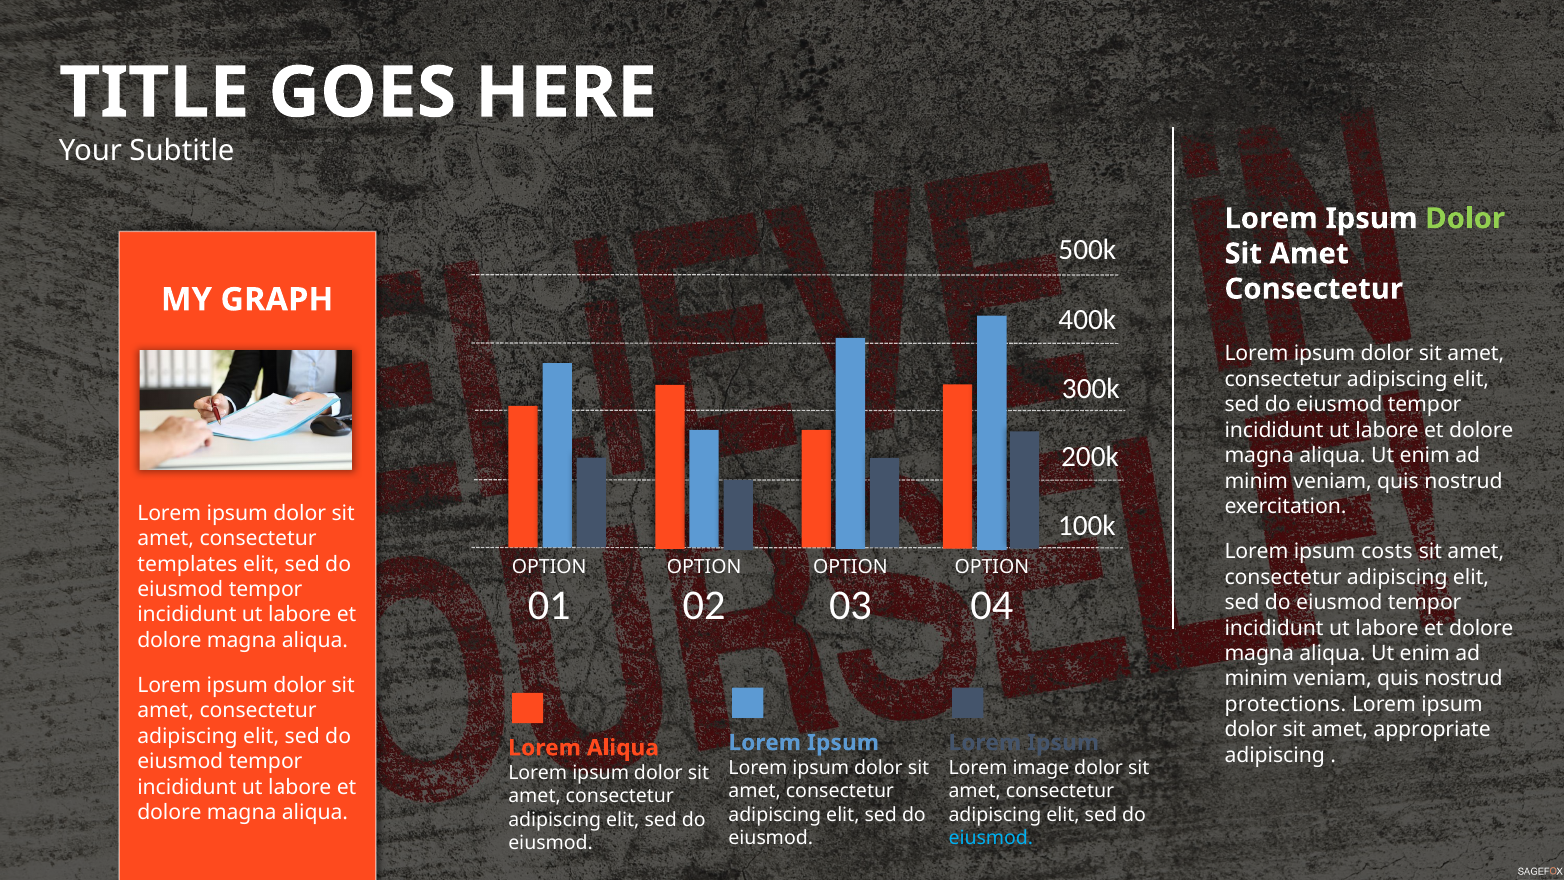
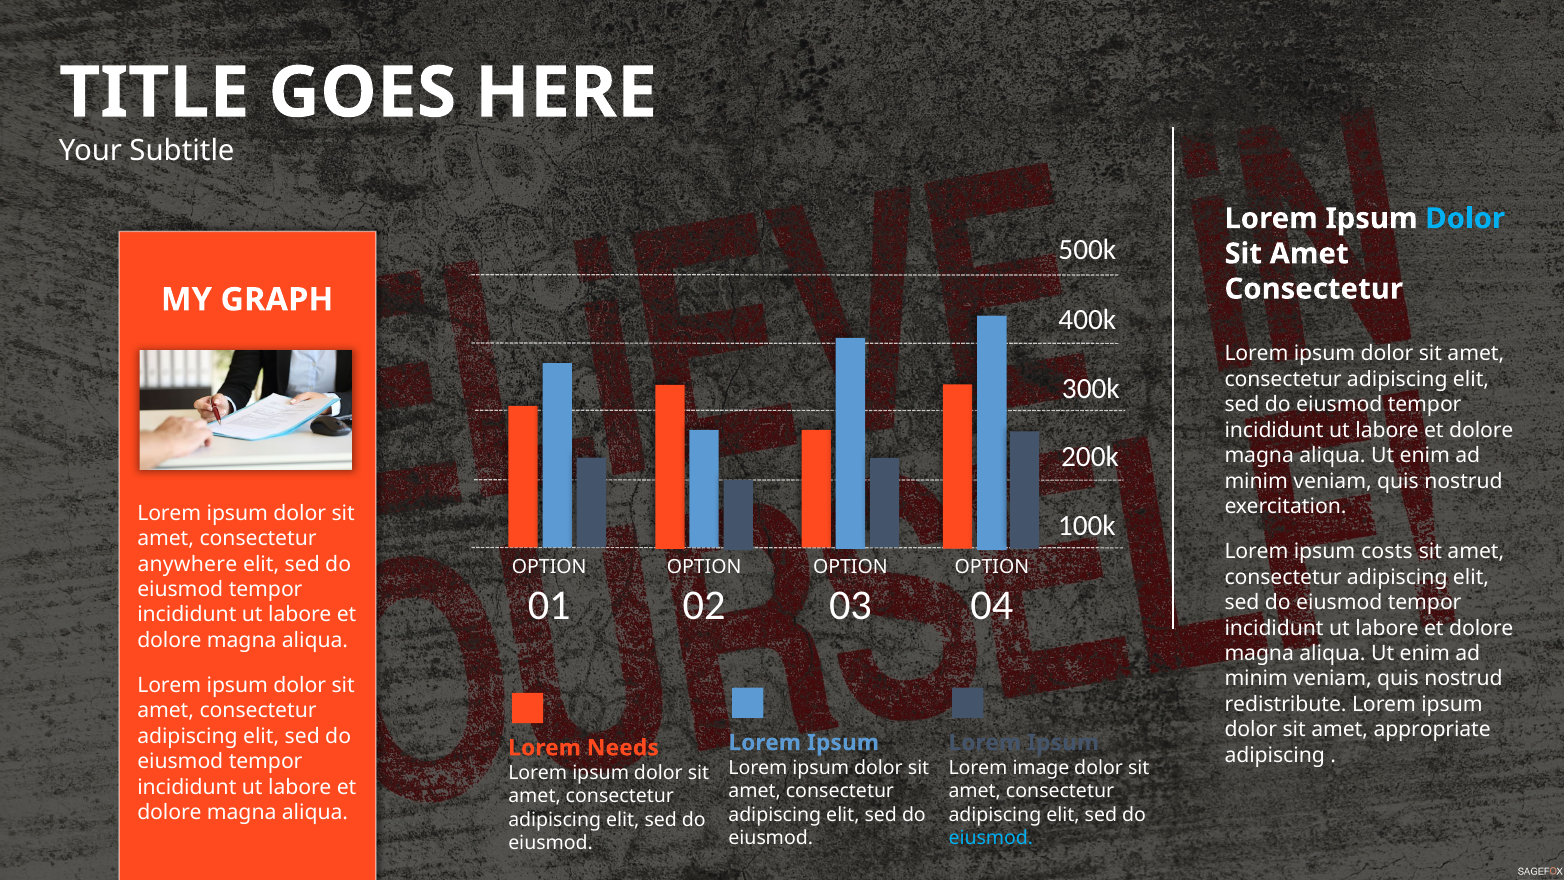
Dolor at (1465, 219) colour: light green -> light blue
templates: templates -> anywhere
protections: protections -> redistribute
Lorem Aliqua: Aliqua -> Needs
